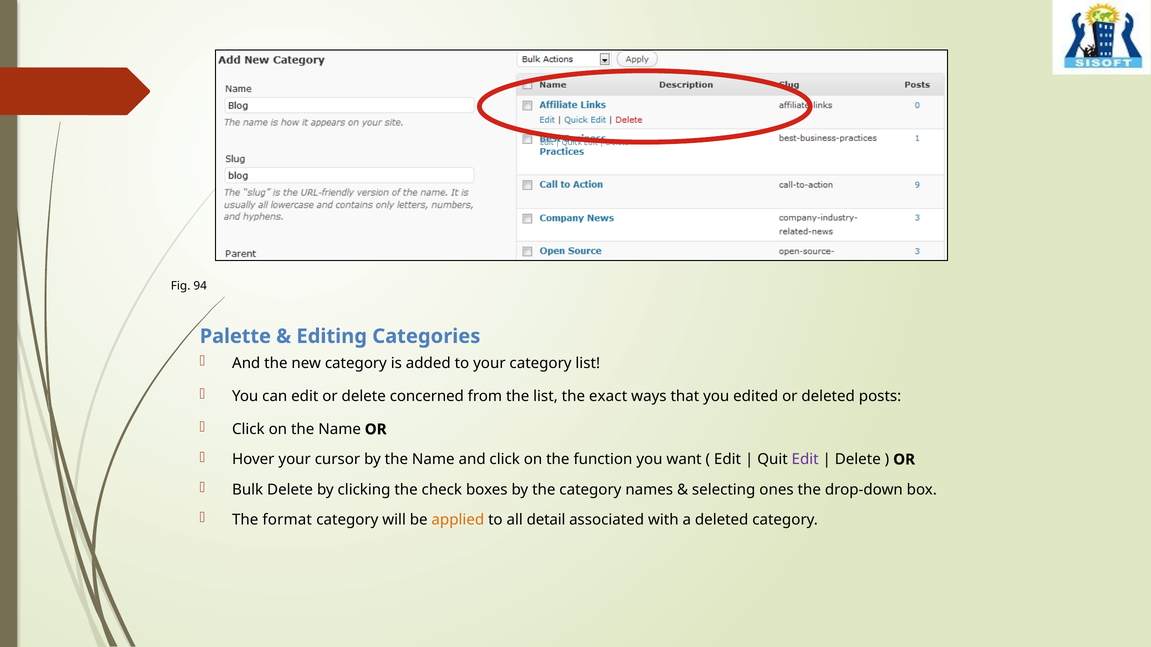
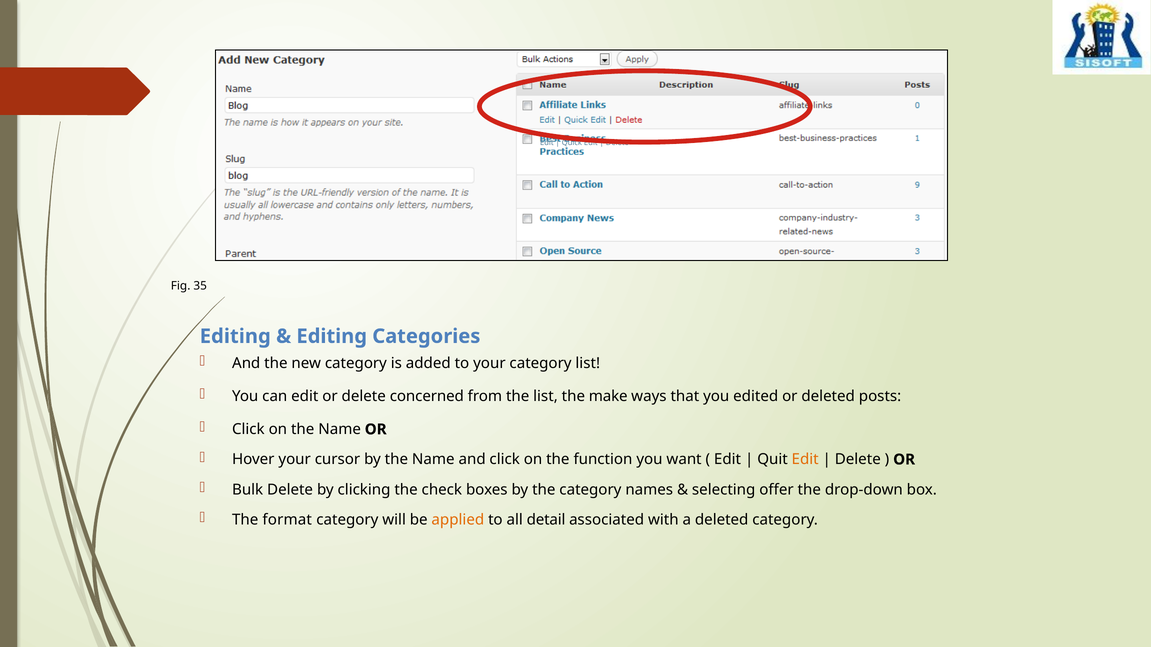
94: 94 -> 35
Palette at (235, 337): Palette -> Editing
exact: exact -> make
Edit at (805, 460) colour: purple -> orange
ones: ones -> offer
